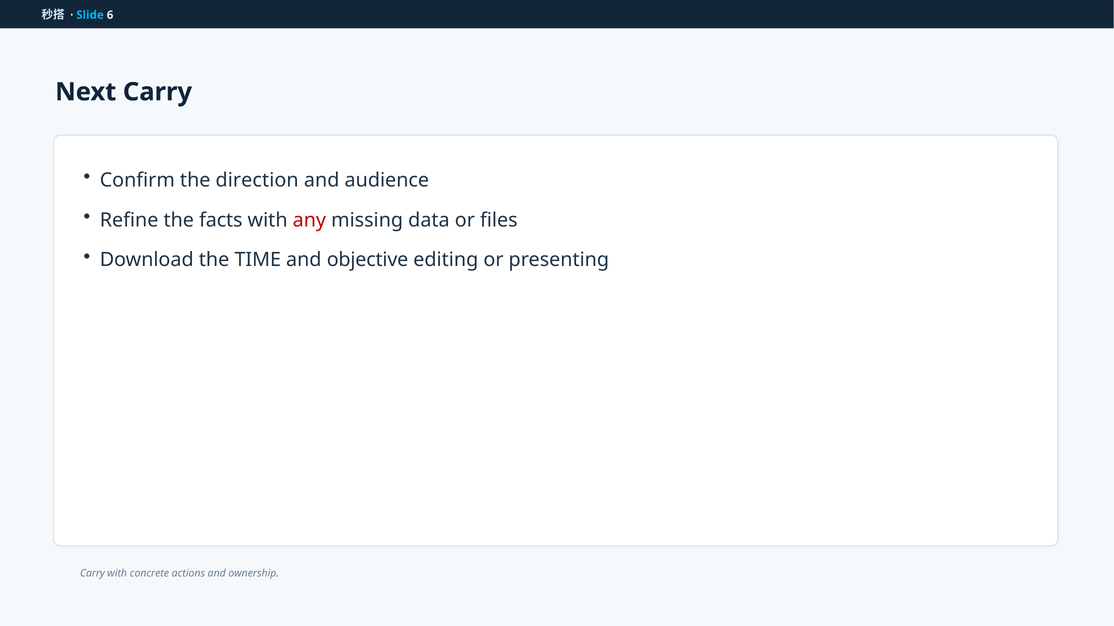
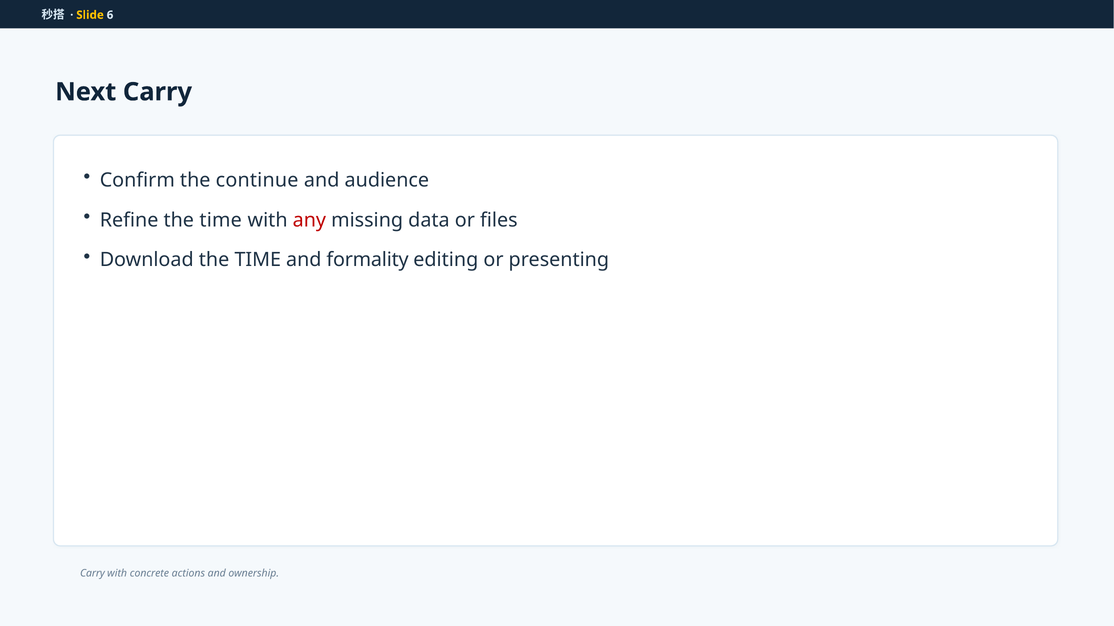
Slide colour: light blue -> yellow
direction: direction -> continue
Refine the facts: facts -> time
objective: objective -> formality
